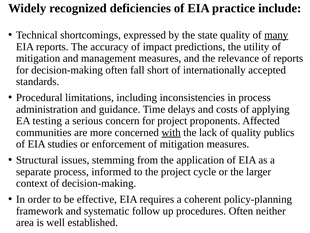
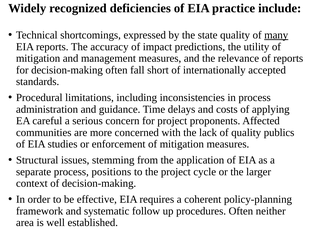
testing: testing -> careful
with underline: present -> none
informed: informed -> positions
